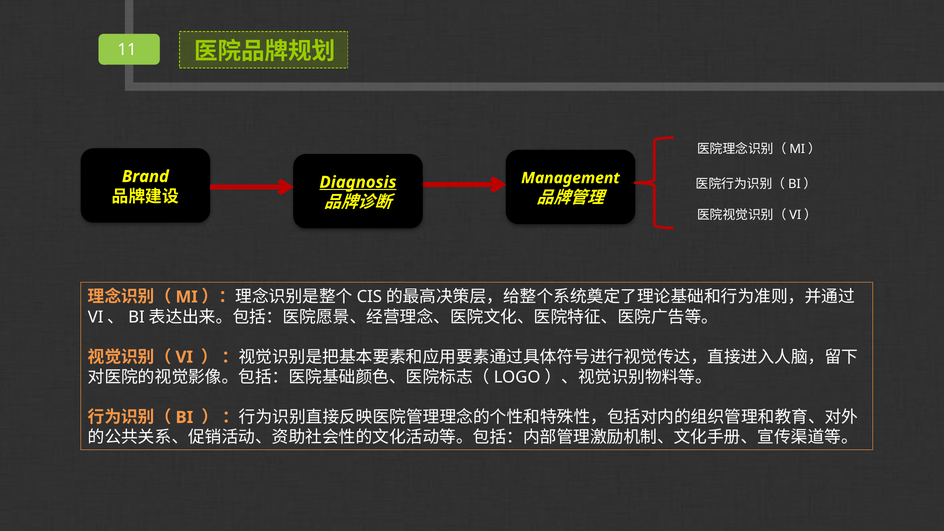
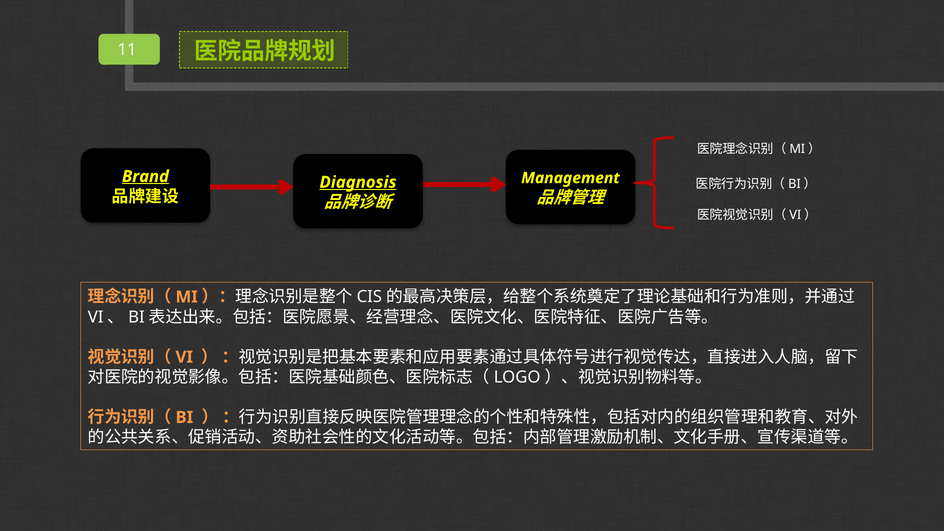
Brand underline: none -> present
